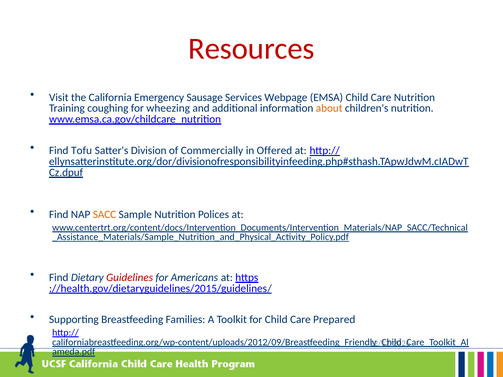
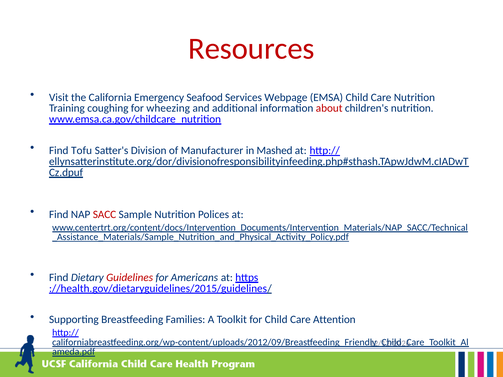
Sausage: Sausage -> Seafood
about colour: orange -> red
Commercially: Commercially -> Manufacturer
Offered: Offered -> Mashed
SACC colour: orange -> red
Prepared: Prepared -> Attention
